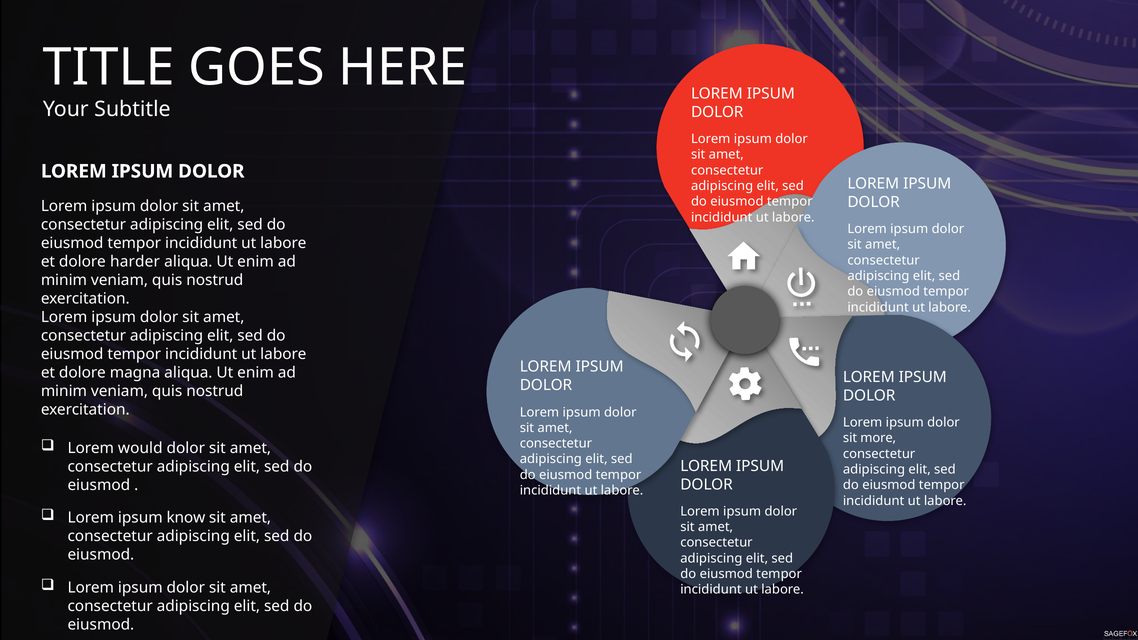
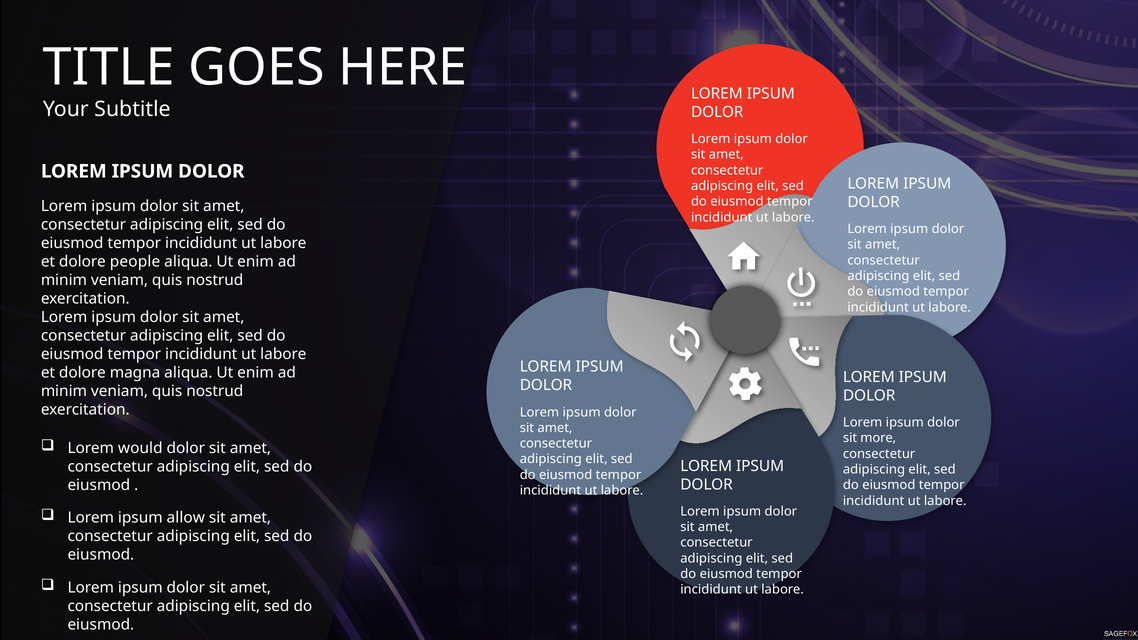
harder: harder -> people
know: know -> allow
